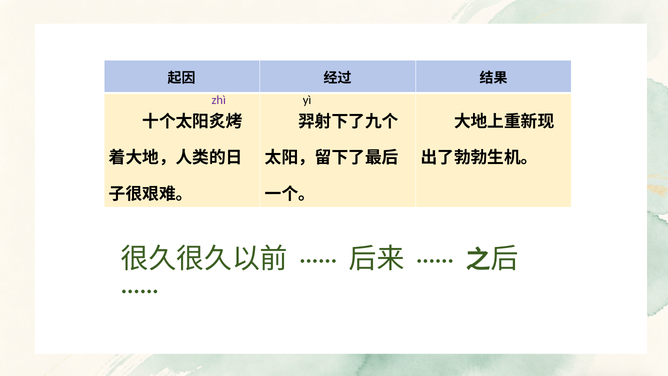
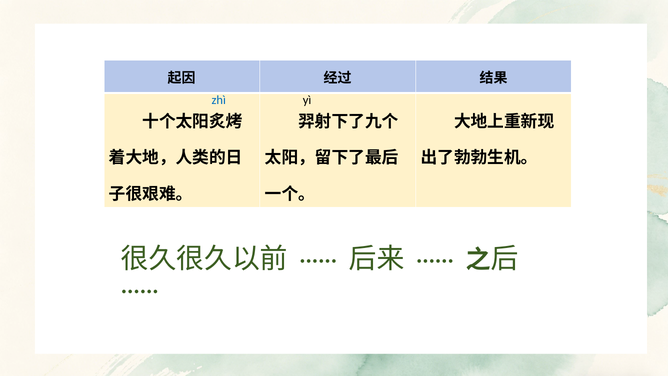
zhì colour: purple -> blue
